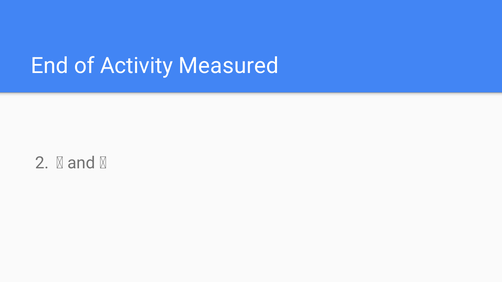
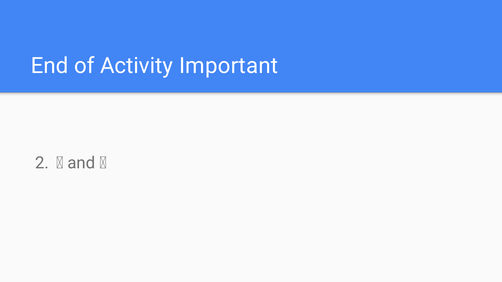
Measured: Measured -> Important
